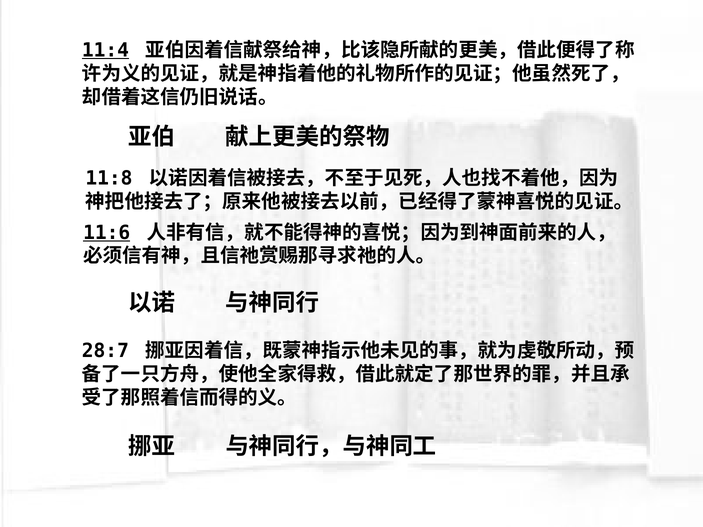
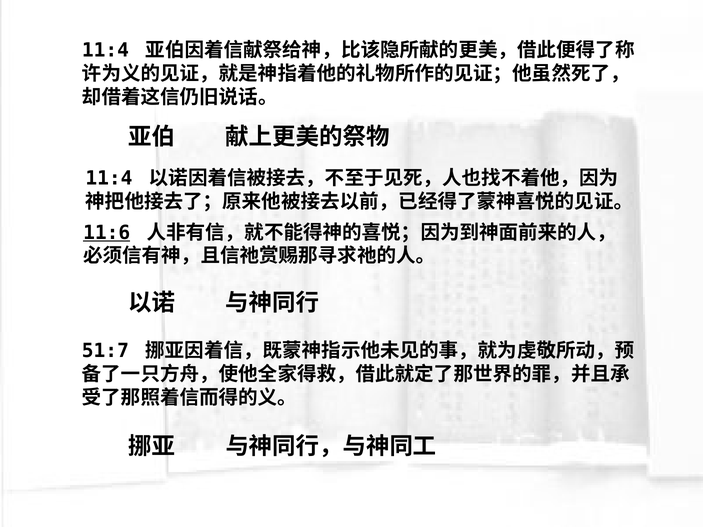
11:4 at (105, 50) underline: present -> none
11:8 at (109, 178): 11:8 -> 11:4
28:7: 28:7 -> 51:7
